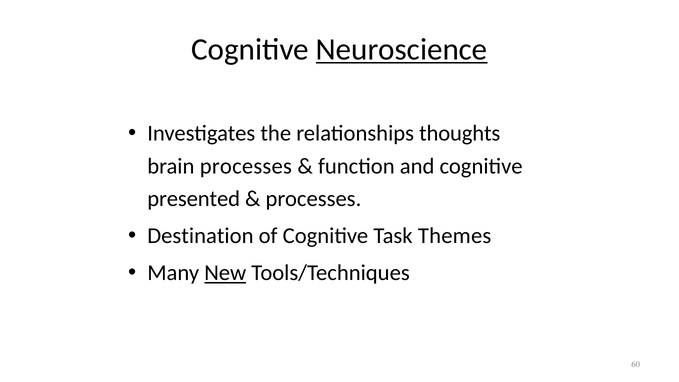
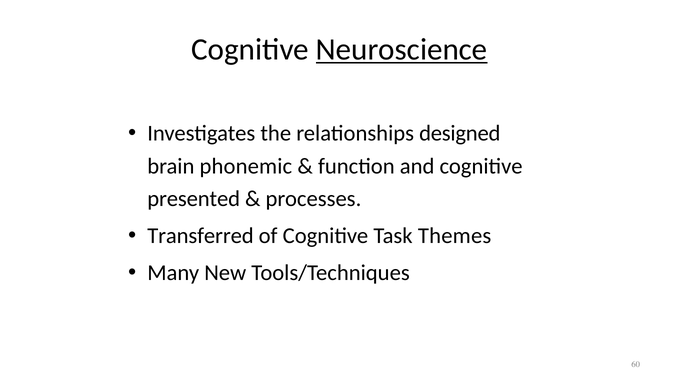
thoughts: thoughts -> designed
brain processes: processes -> phonemic
Destination: Destination -> Transferred
New underline: present -> none
